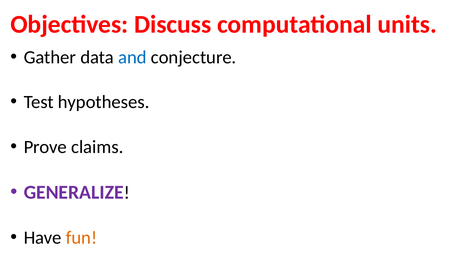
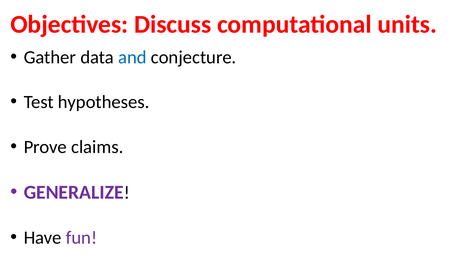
fun colour: orange -> purple
